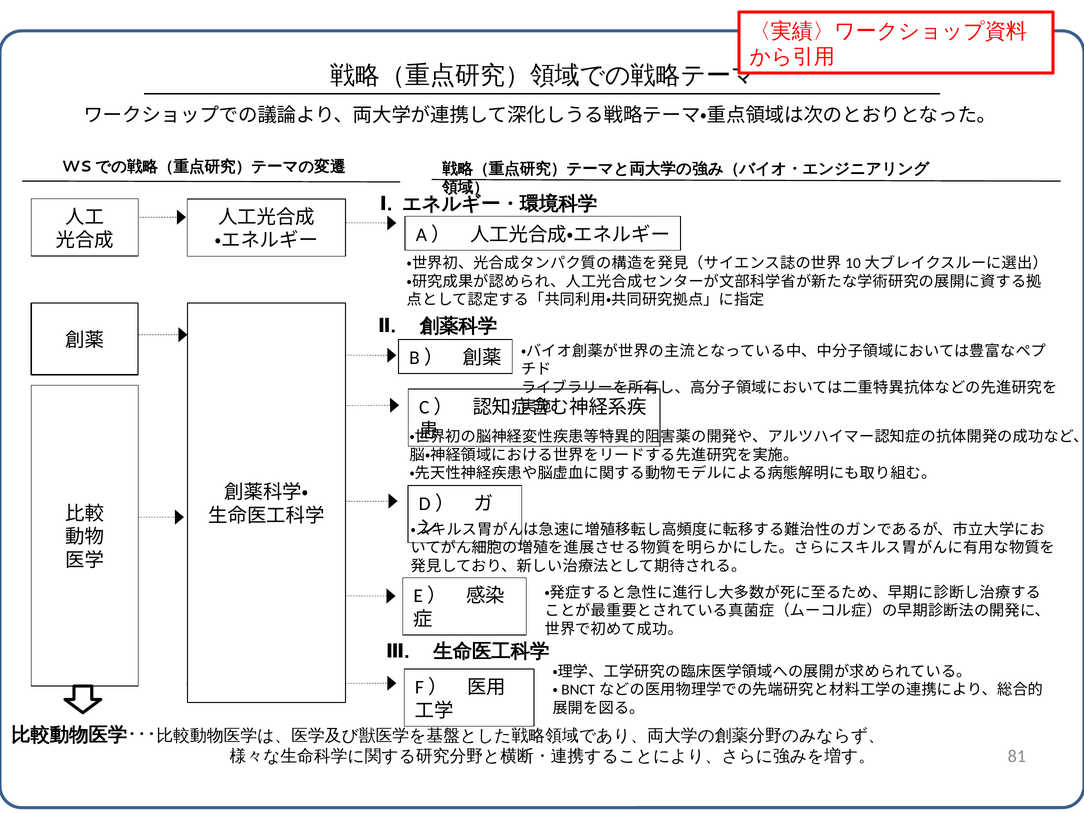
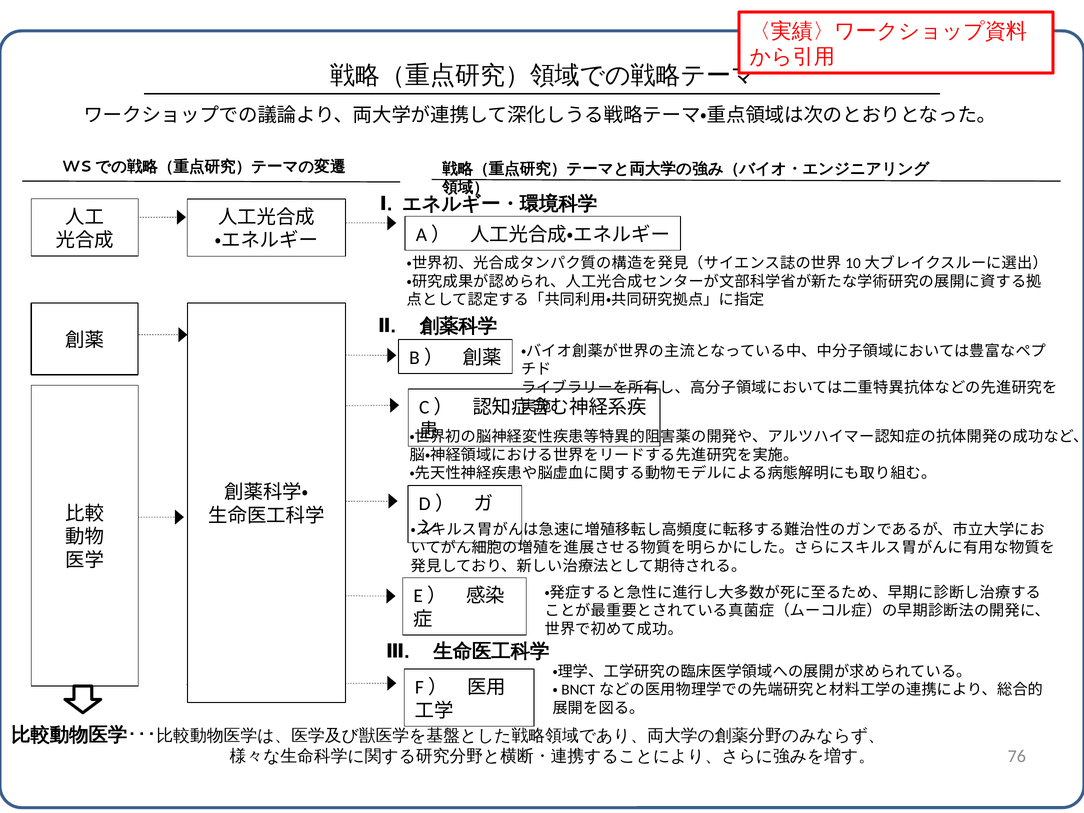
81: 81 -> 76
